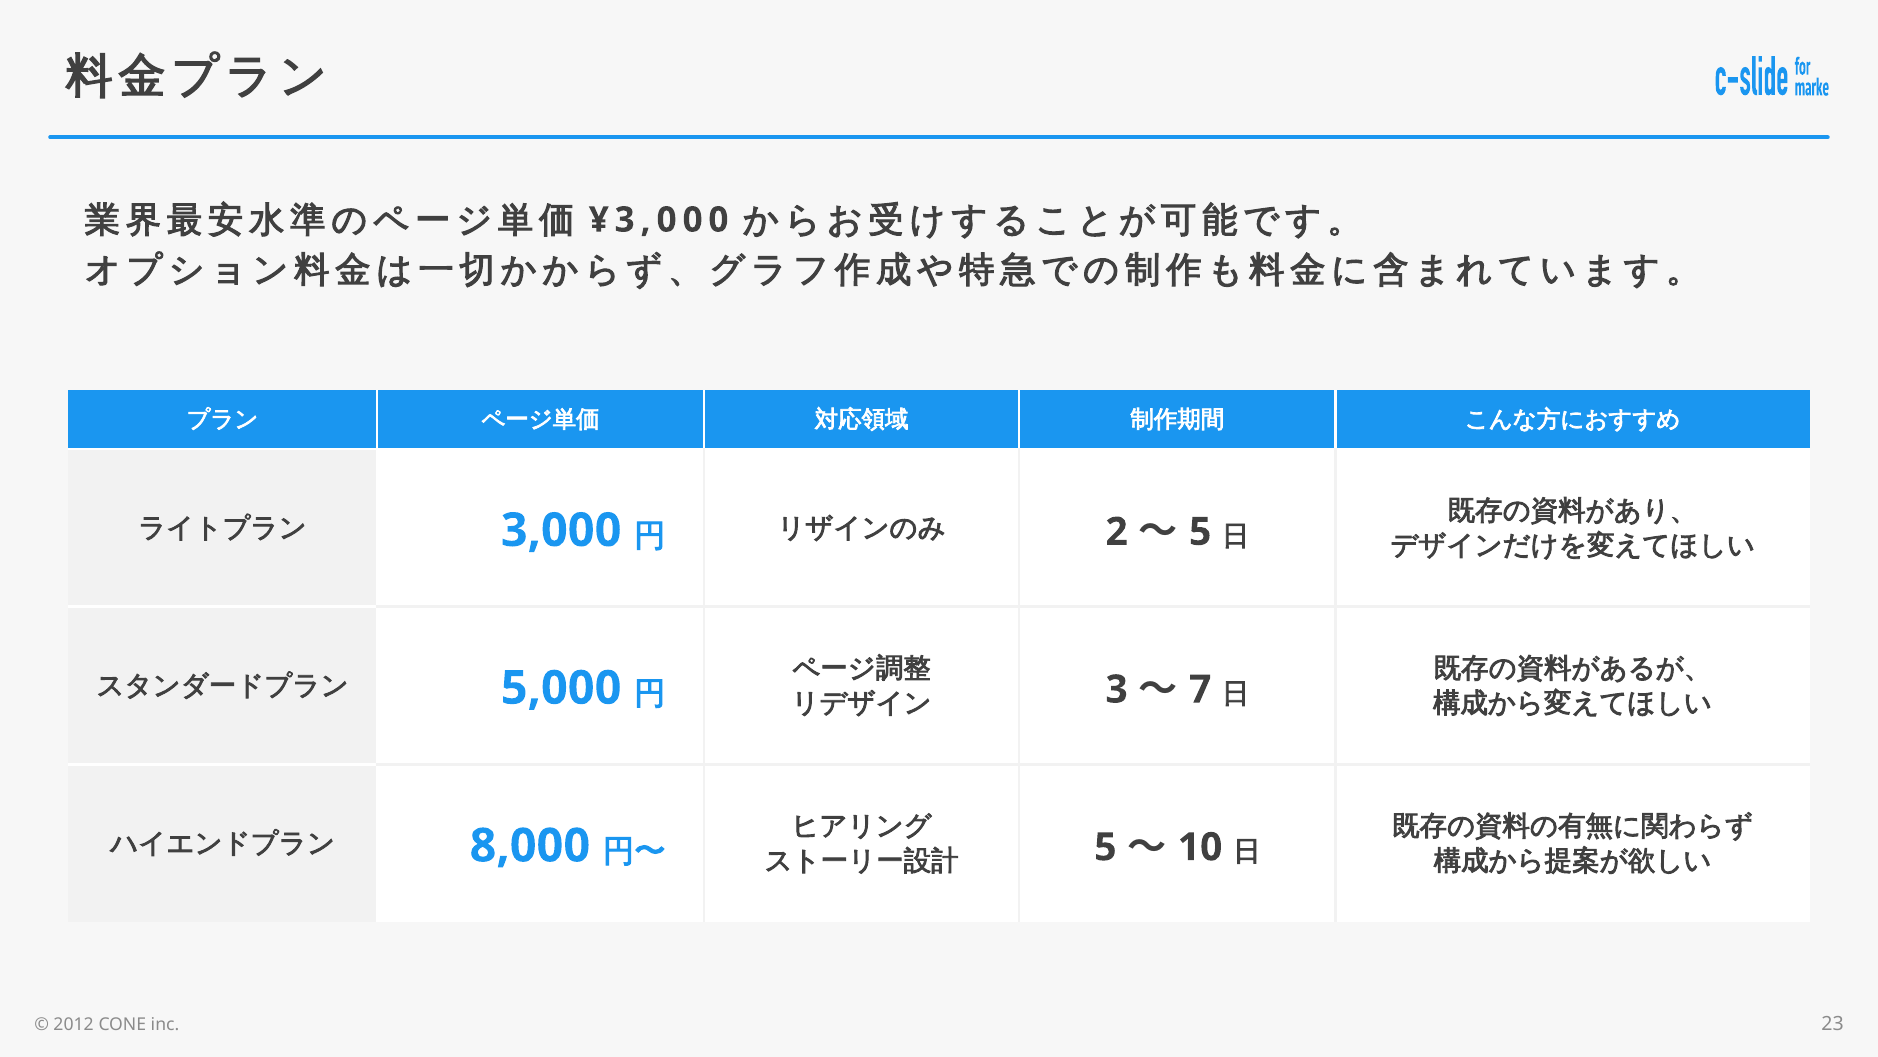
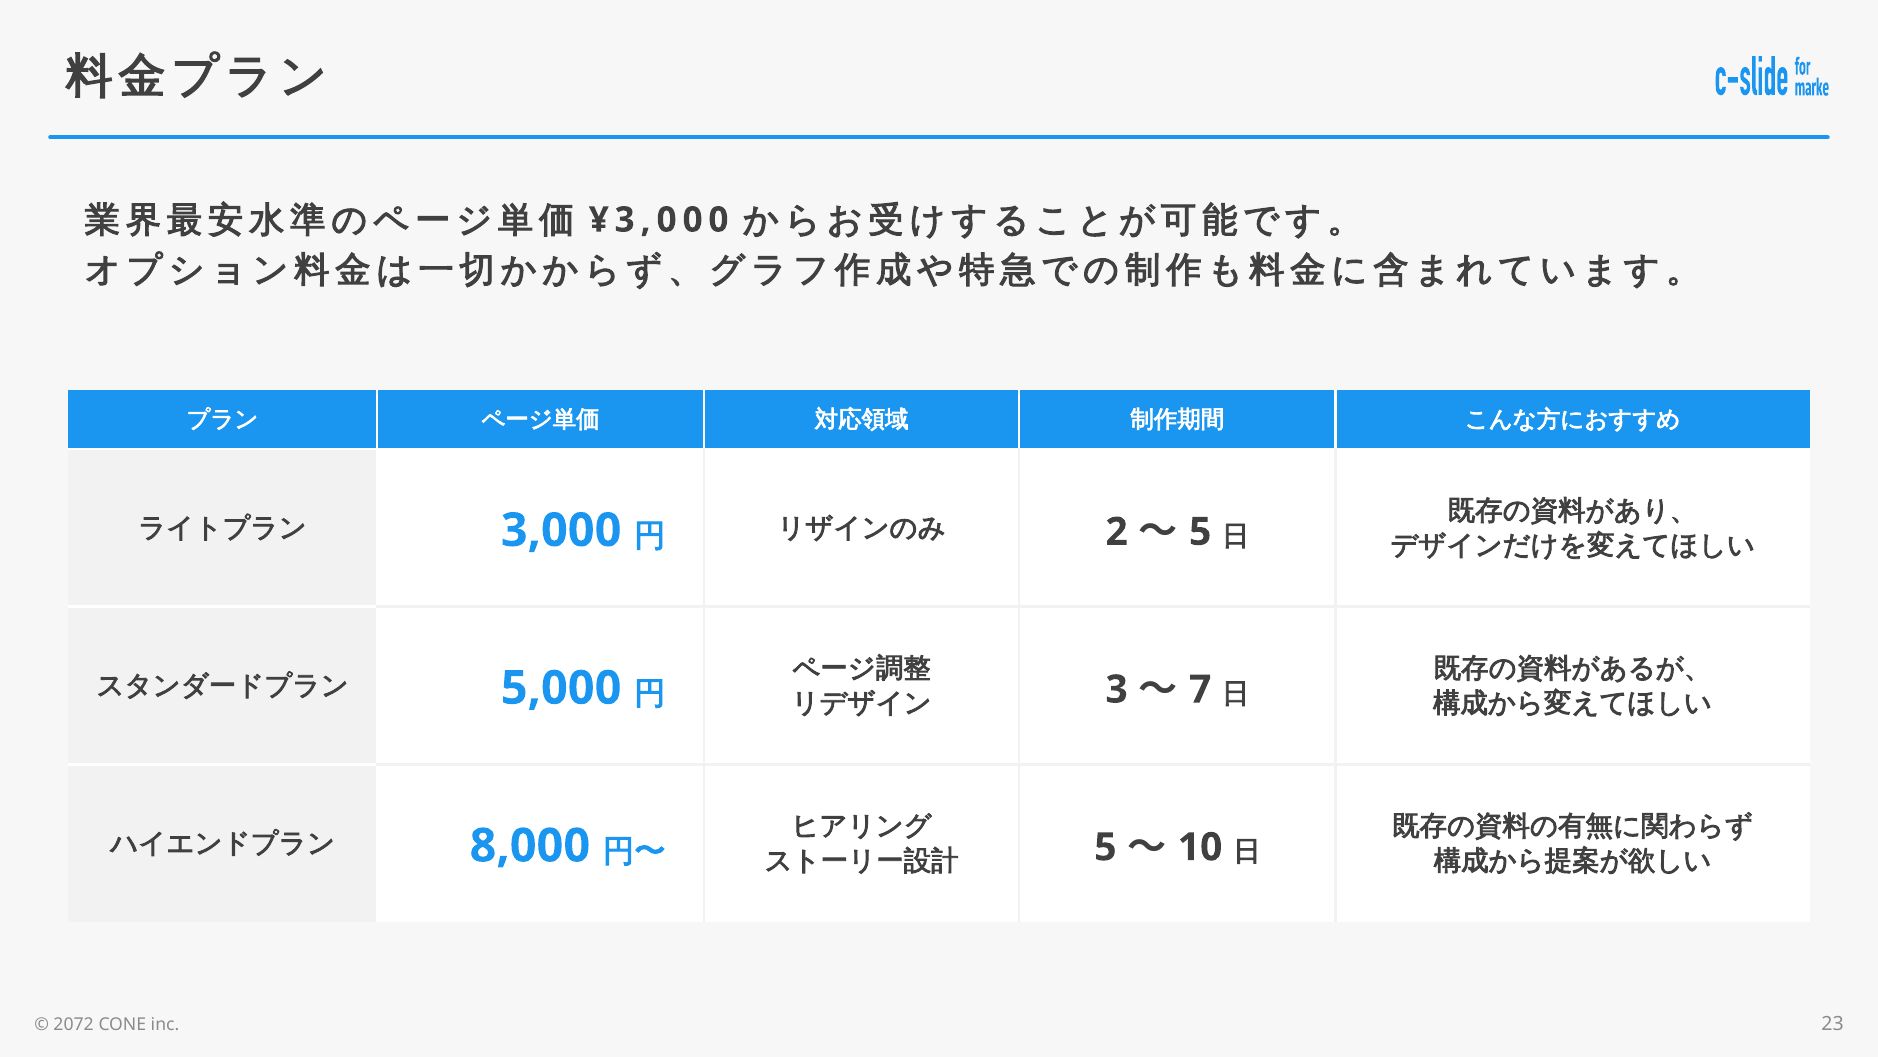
2012: 2012 -> 2072
